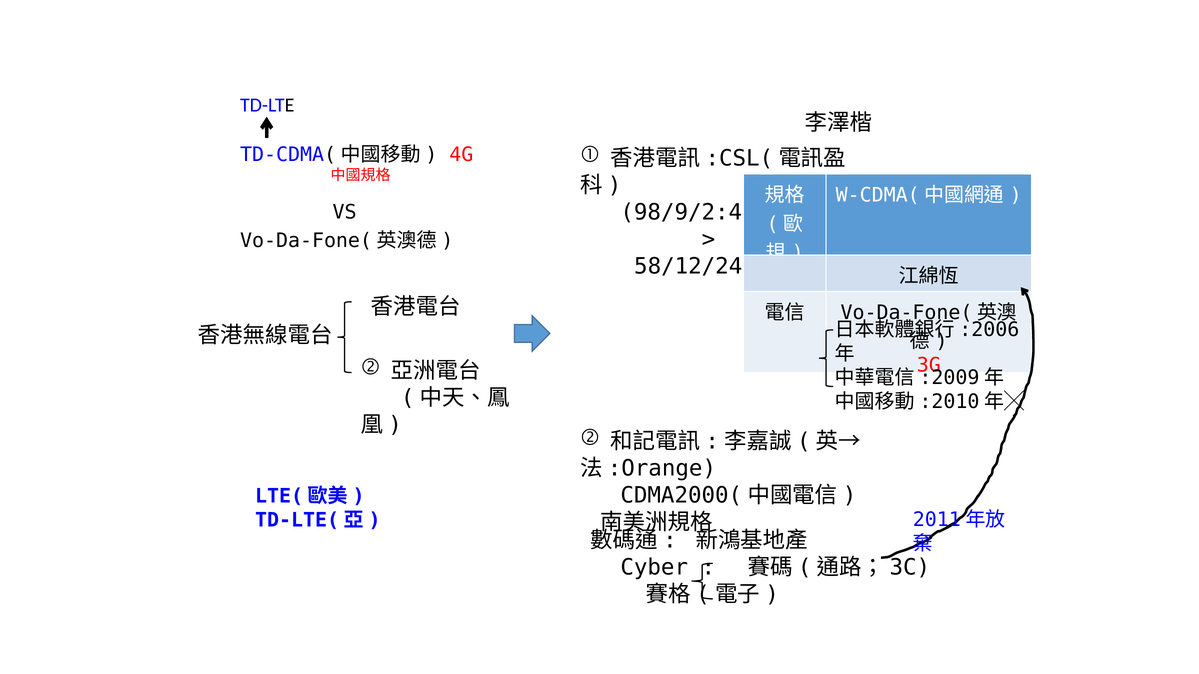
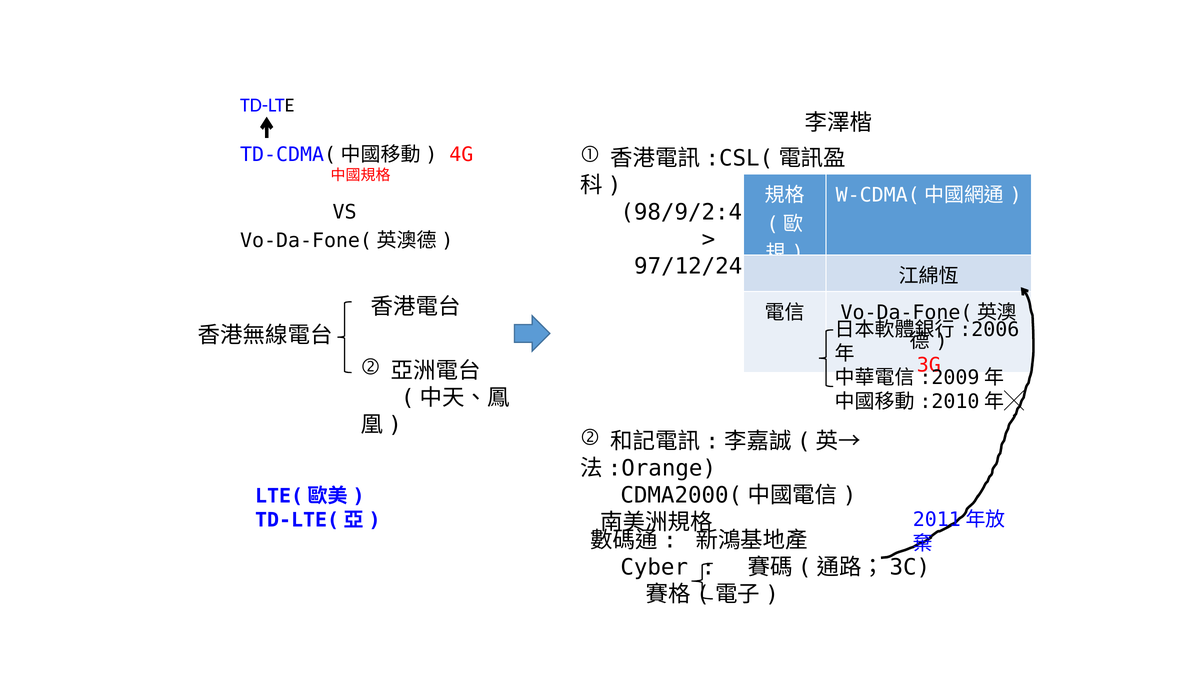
58/12/24: 58/12/24 -> 97/12/24
